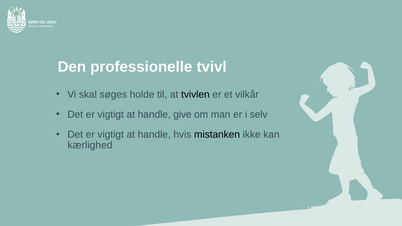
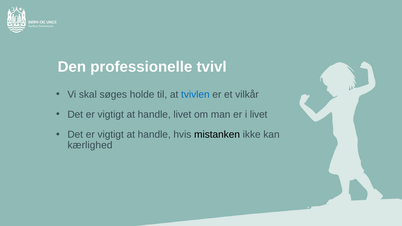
tvivlen colour: black -> blue
handle give: give -> livet
i selv: selv -> livet
